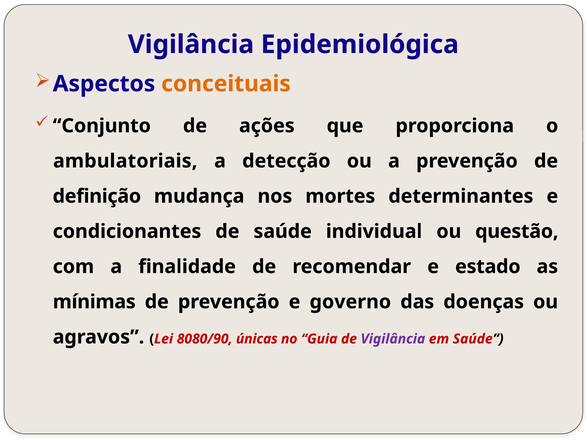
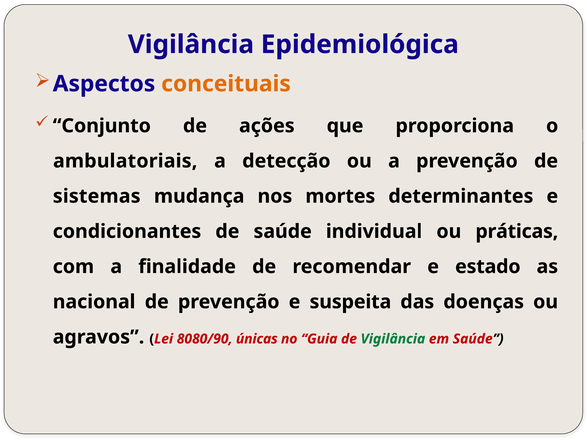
definição: definição -> sistemas
questão: questão -> práticas
mínimas: mínimas -> nacional
governo: governo -> suspeita
Vigilância at (393, 339) colour: purple -> green
